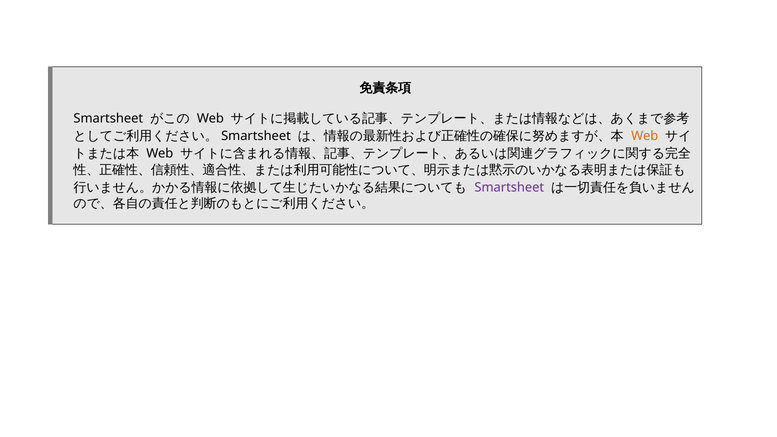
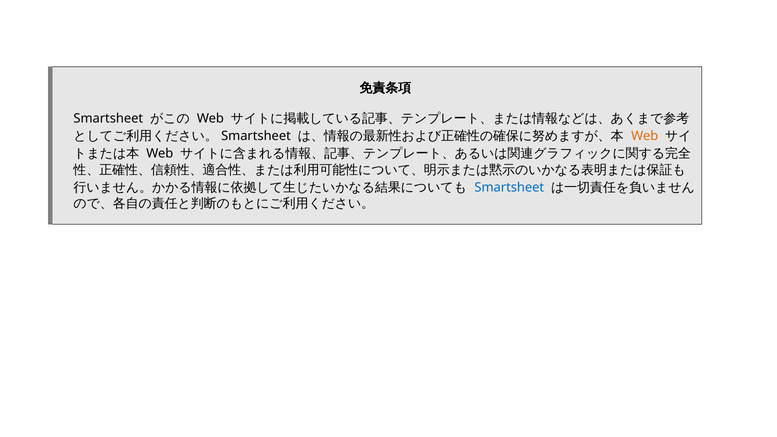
Smartsheet at (509, 187) colour: purple -> blue
